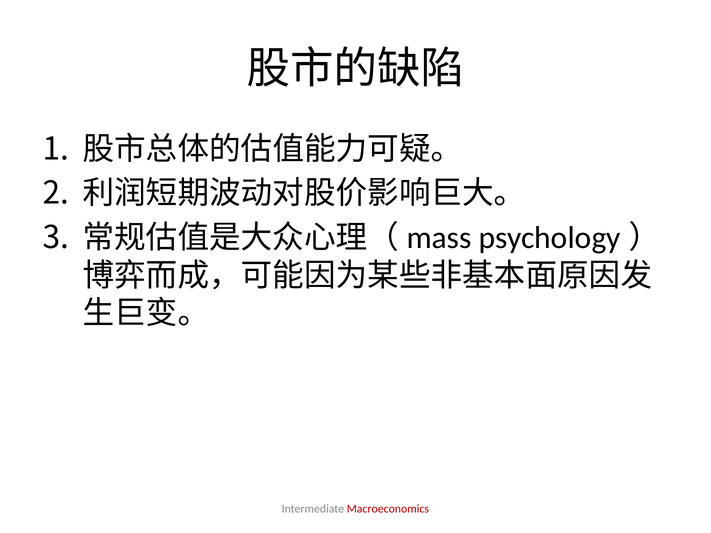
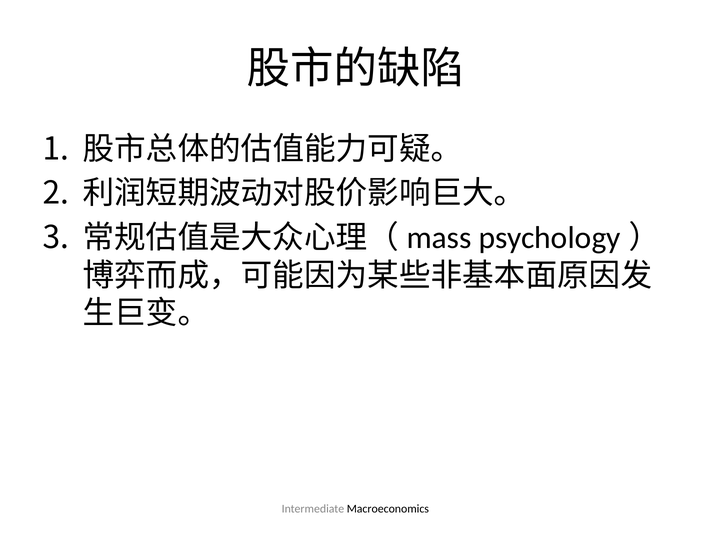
Macroeconomics colour: red -> black
